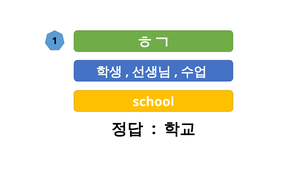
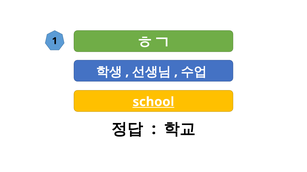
school underline: none -> present
